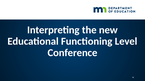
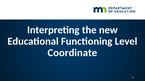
Conference: Conference -> Coordinate
